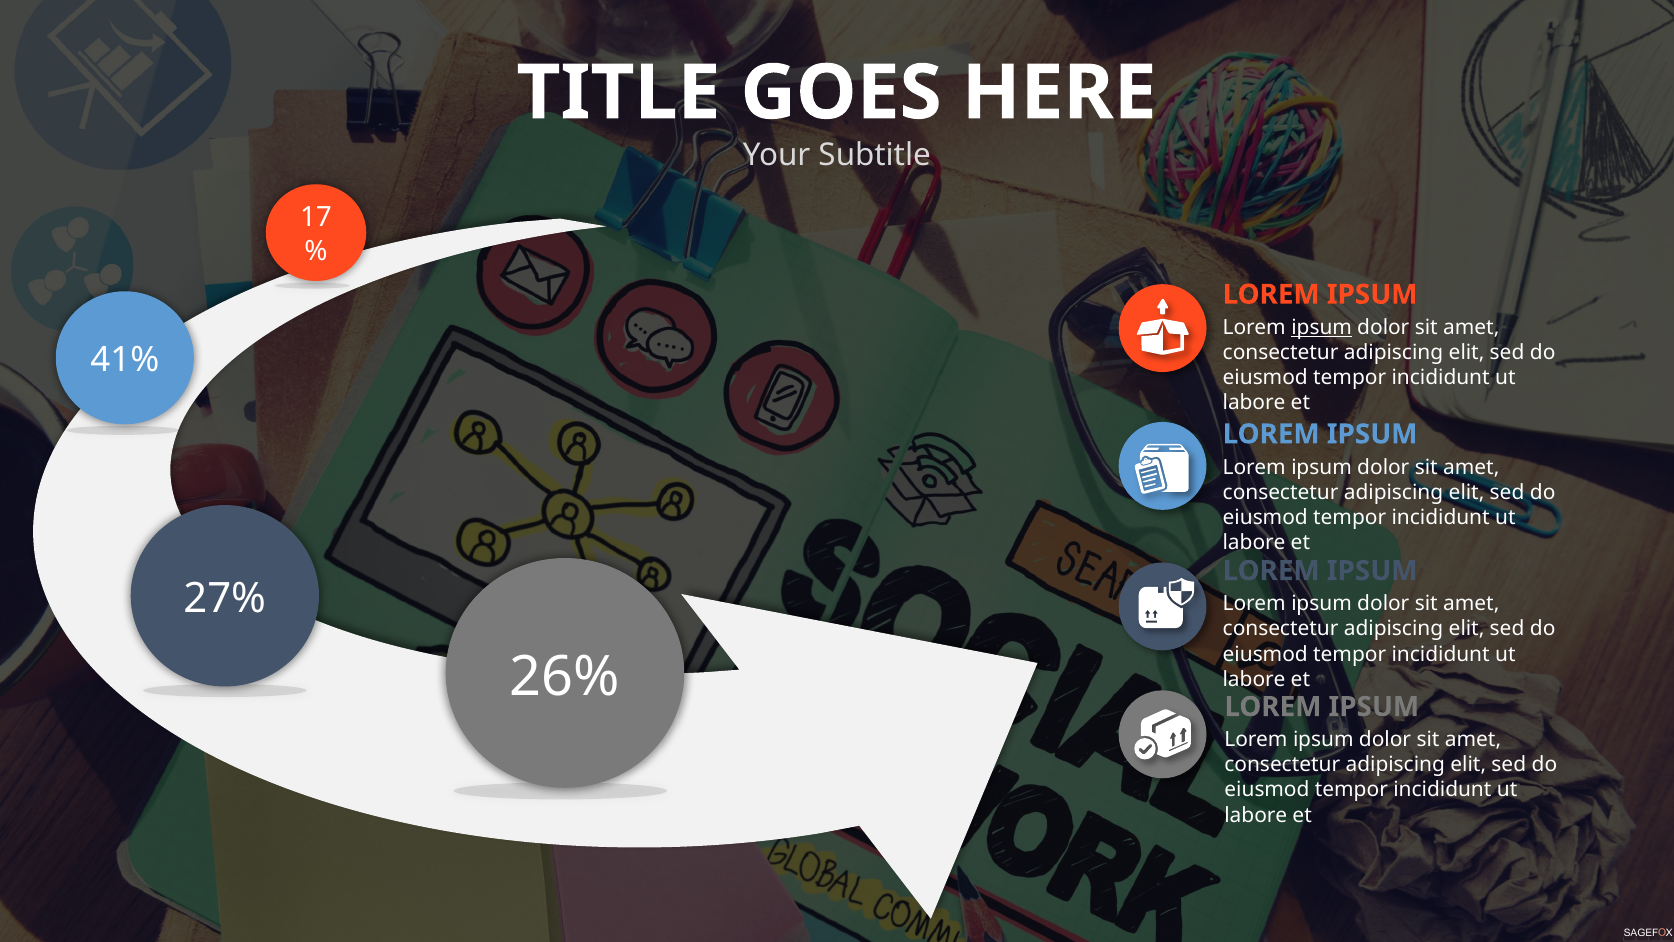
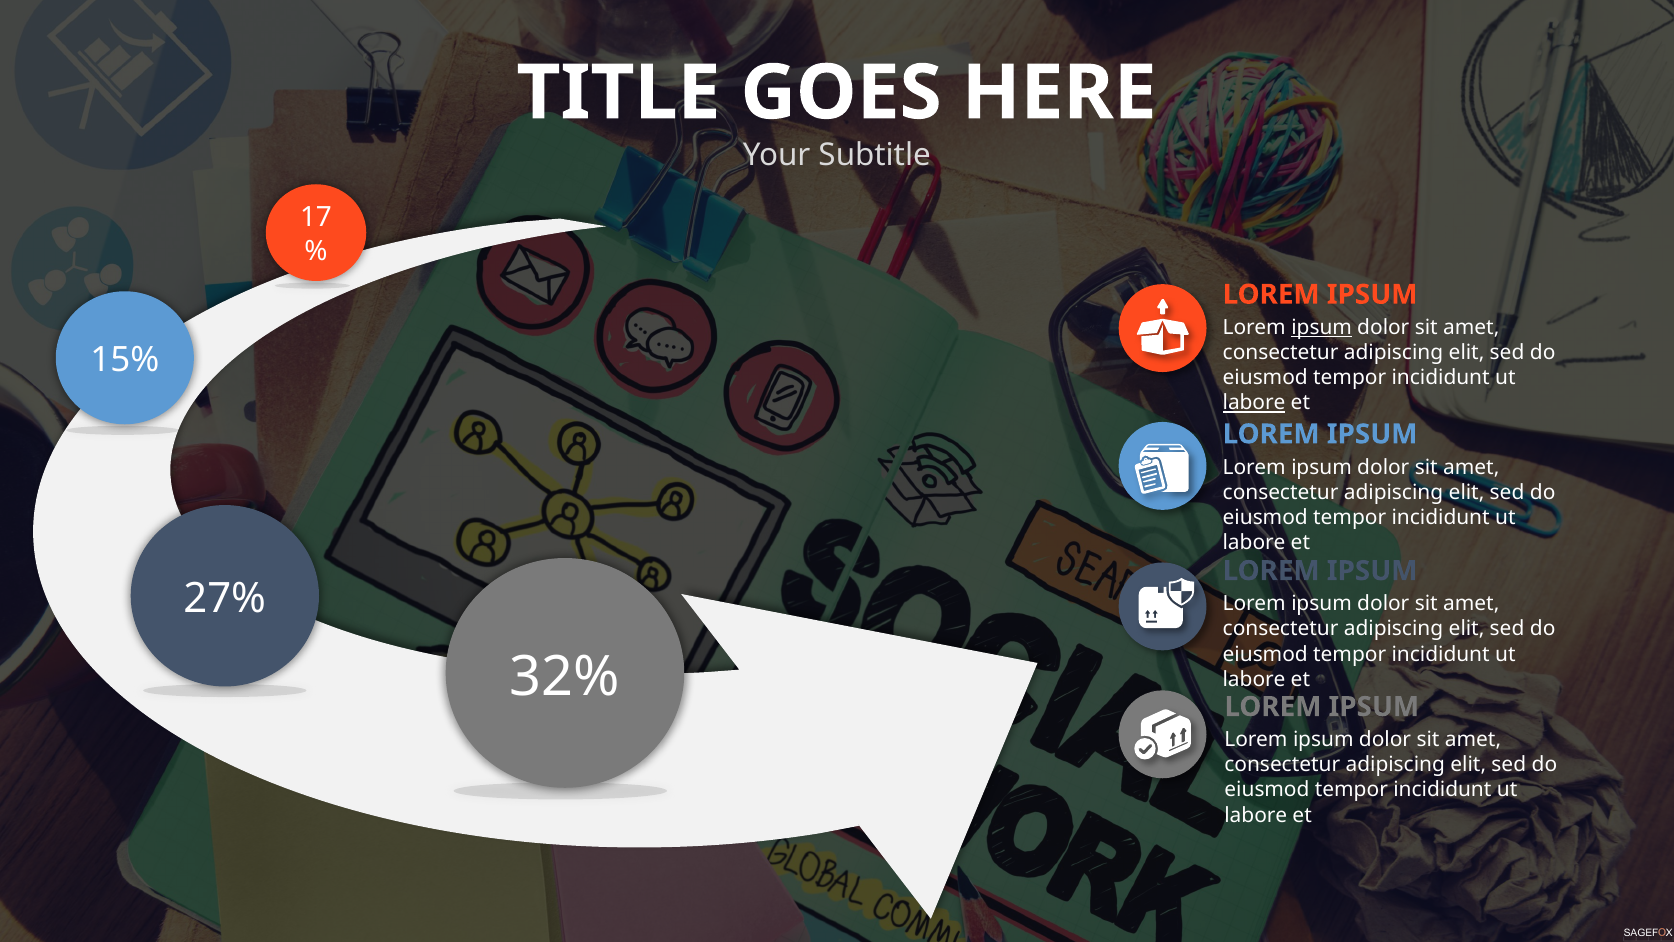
41%: 41% -> 15%
labore at (1254, 403) underline: none -> present
26%: 26% -> 32%
